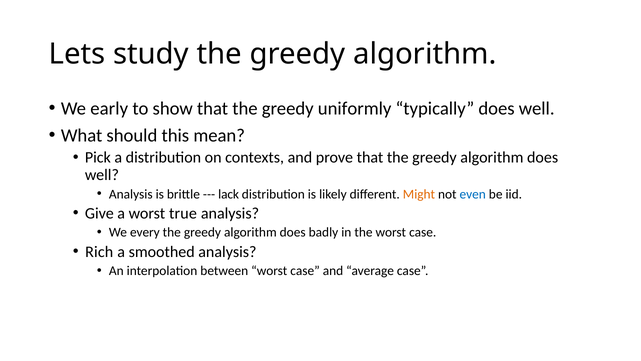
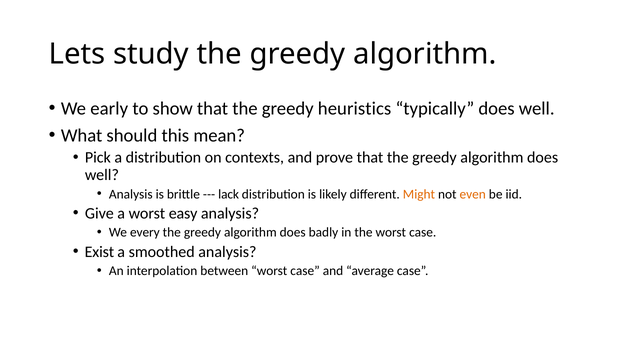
uniformly: uniformly -> heuristics
even colour: blue -> orange
true: true -> easy
Rich: Rich -> Exist
